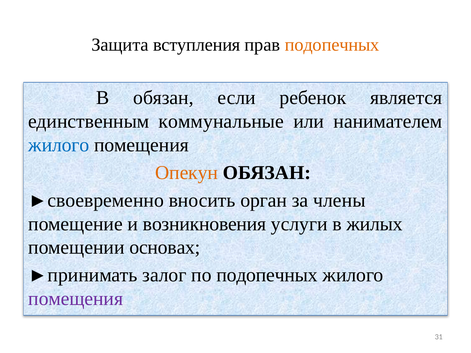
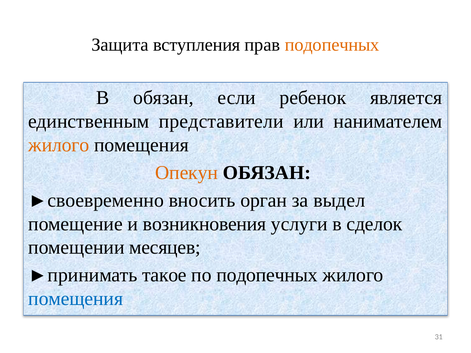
коммунальные: коммунальные -> представители
жилого at (59, 145) colour: blue -> orange
члены: члены -> выдел
жилых: жилых -> сделок
основах: основах -> месяцев
залог: залог -> такое
помещения at (76, 299) colour: purple -> blue
